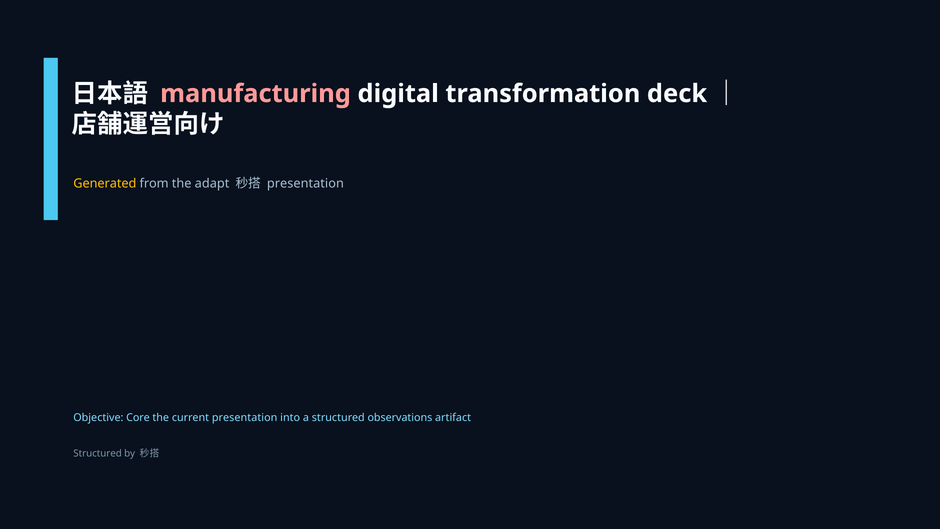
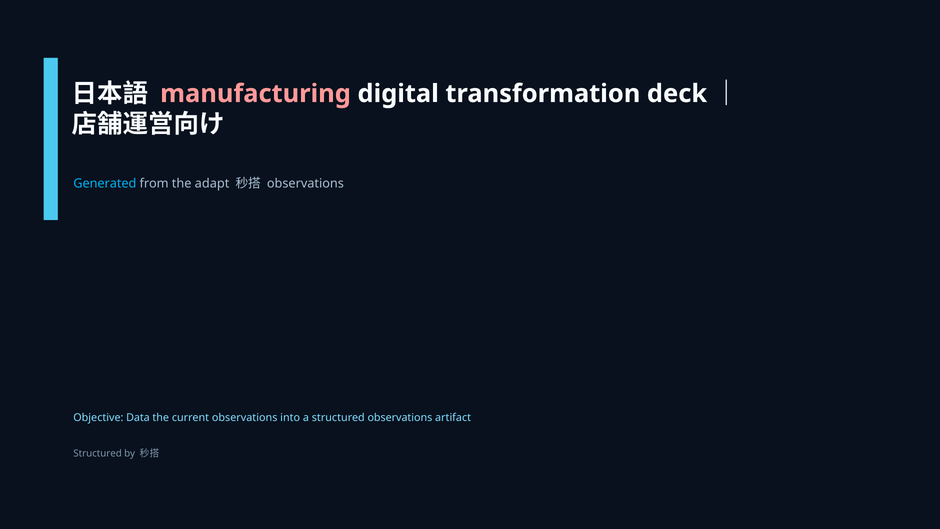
Generated colour: yellow -> light blue
presentation at (305, 183): presentation -> observations
Core: Core -> Data
current presentation: presentation -> observations
